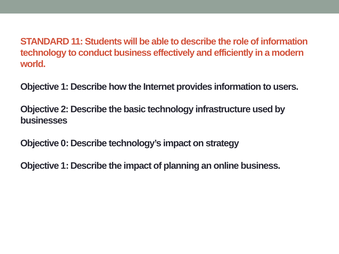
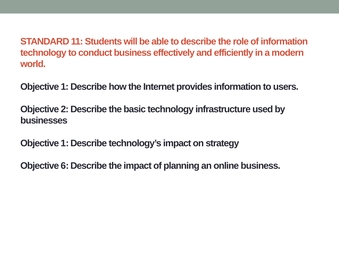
0 at (65, 143): 0 -> 1
1 at (65, 166): 1 -> 6
